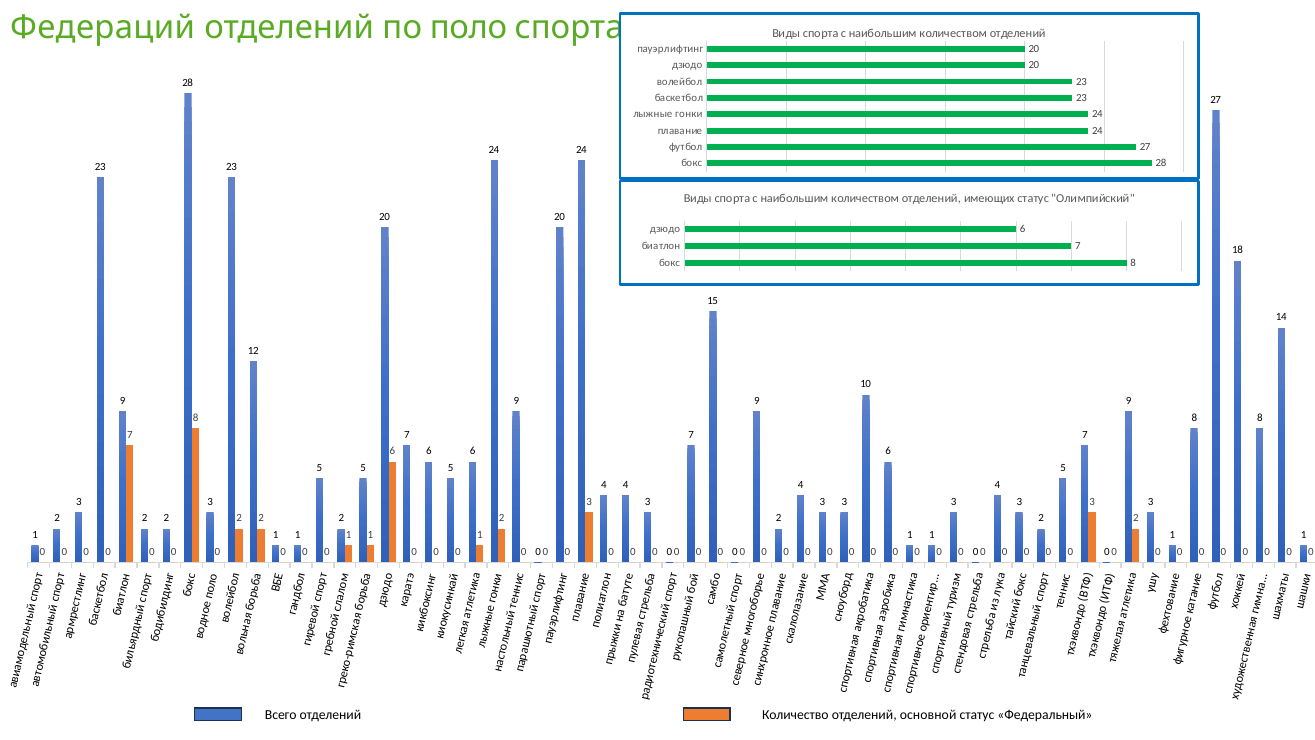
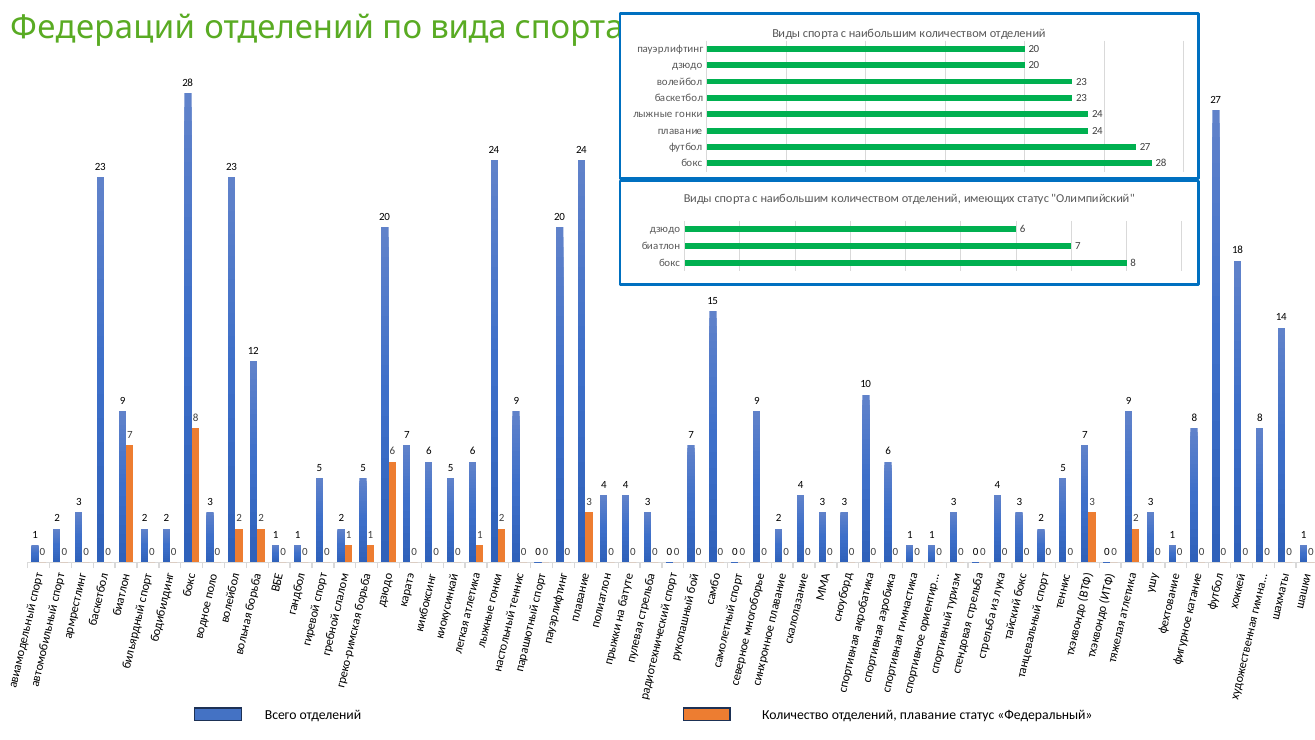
поло: поло -> вида
отделений основной: основной -> плавание
